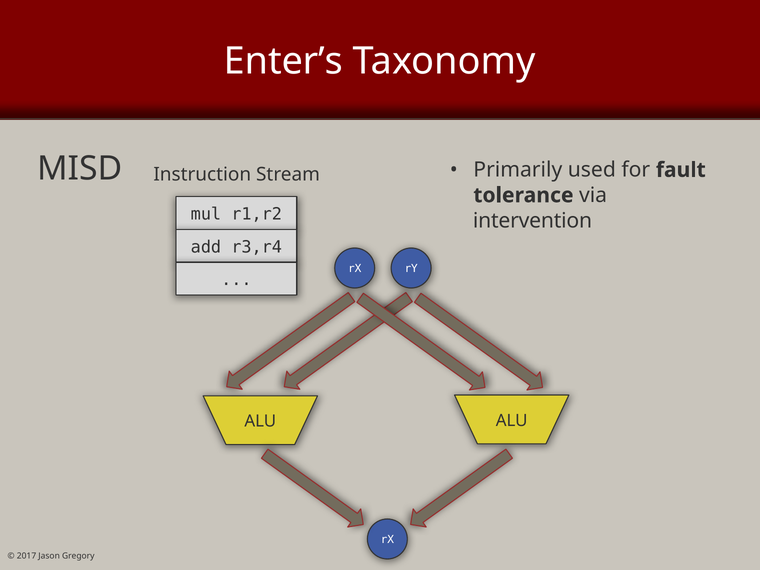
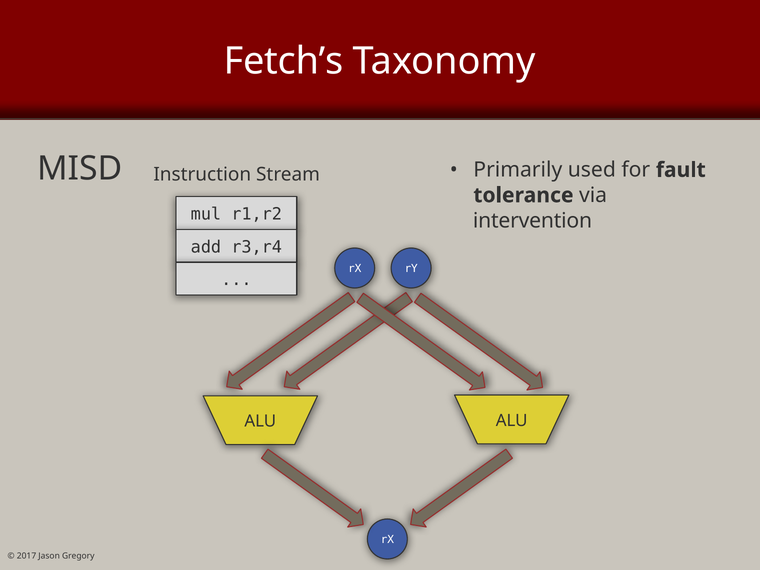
Enter’s: Enter’s -> Fetch’s
